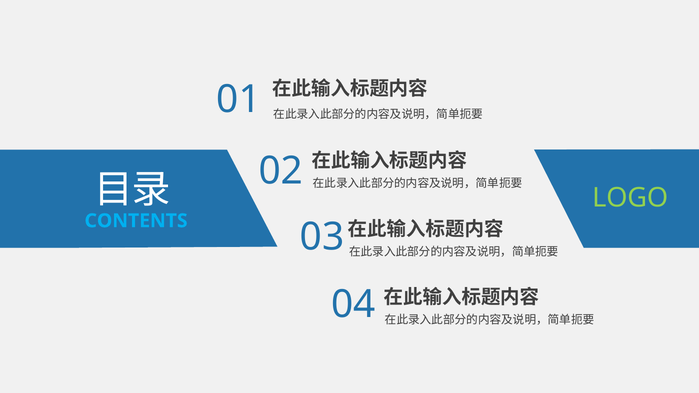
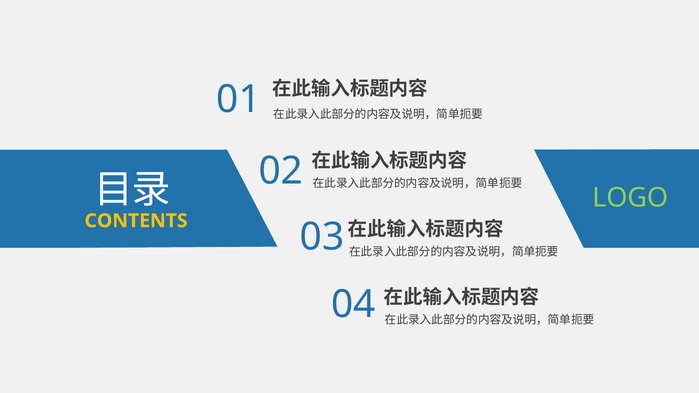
CONTENTS colour: light blue -> yellow
